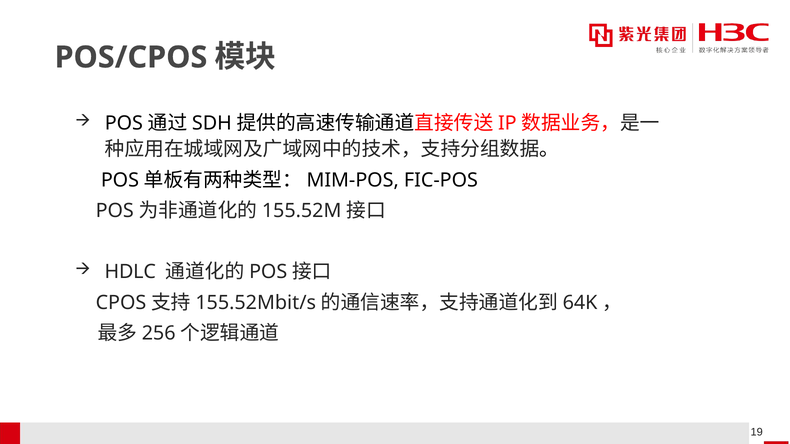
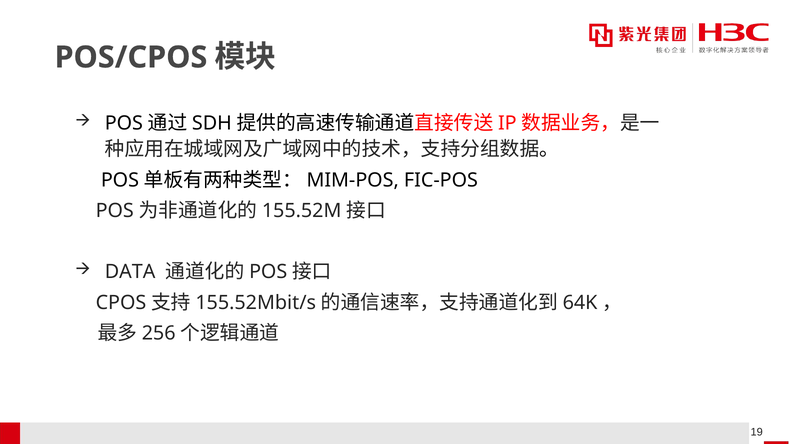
HDLC: HDLC -> DATA
